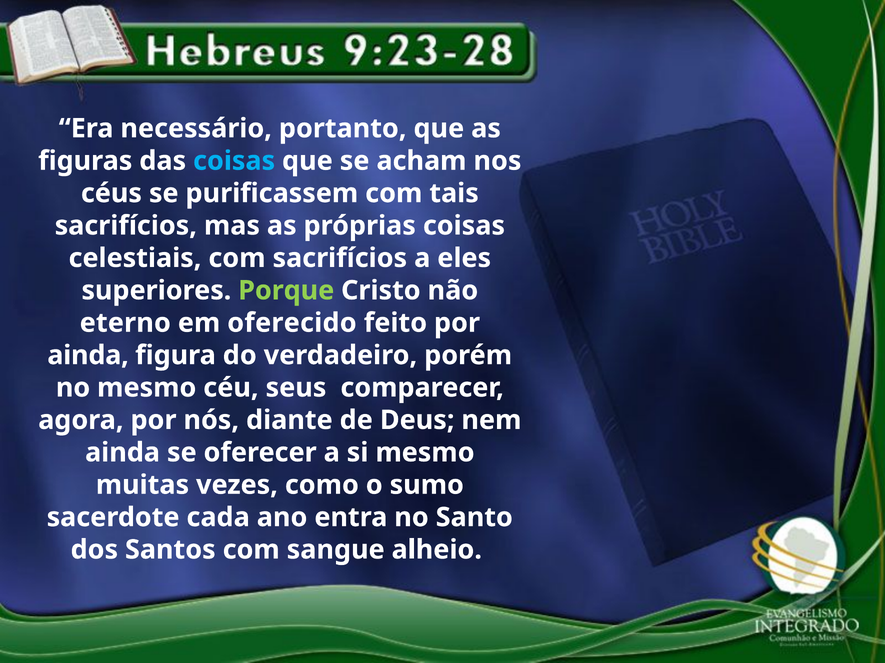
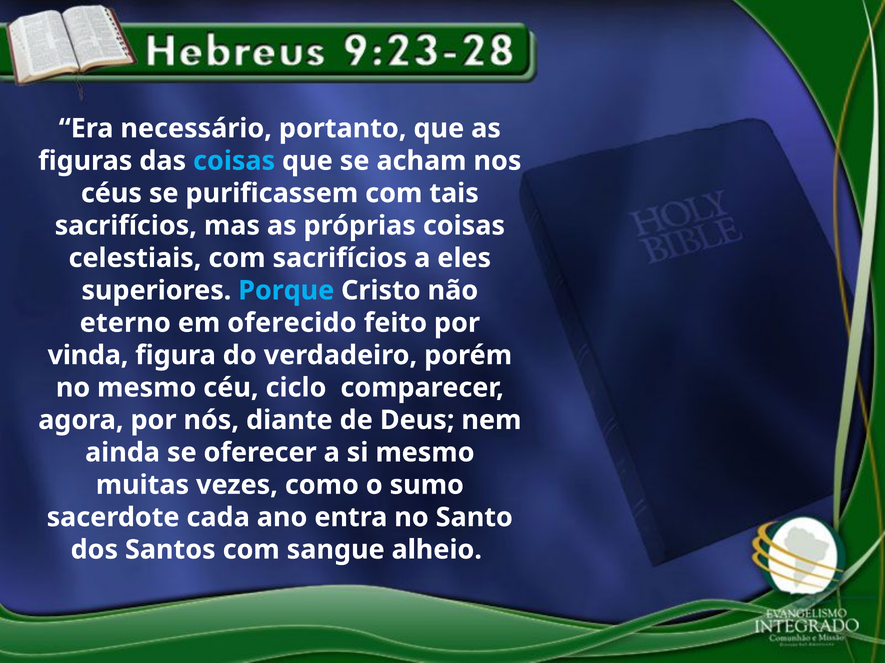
Porque colour: light green -> light blue
ainda at (88, 356): ainda -> vinda
seus: seus -> ciclo
